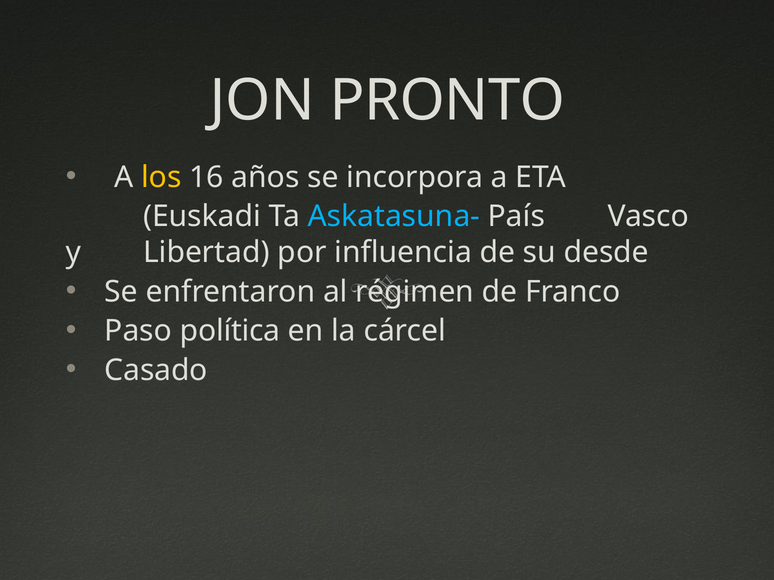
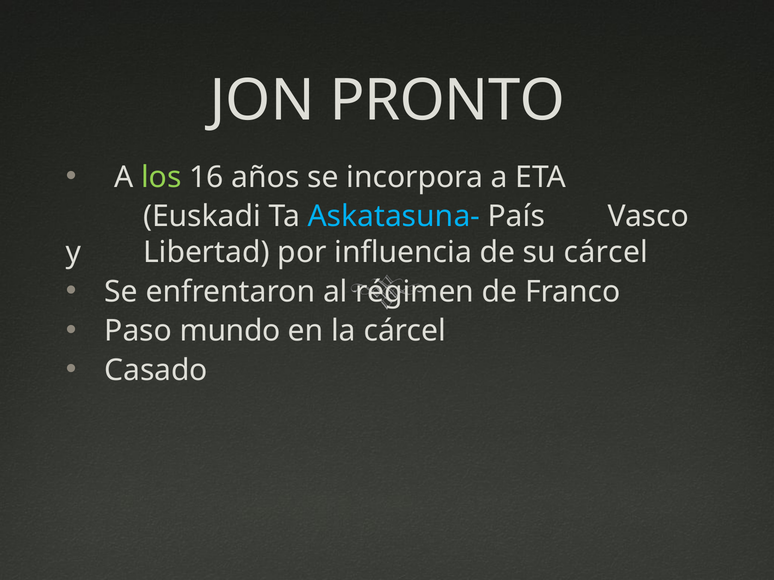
los colour: yellow -> light green
su desde: desde -> cárcel
política: política -> mundo
